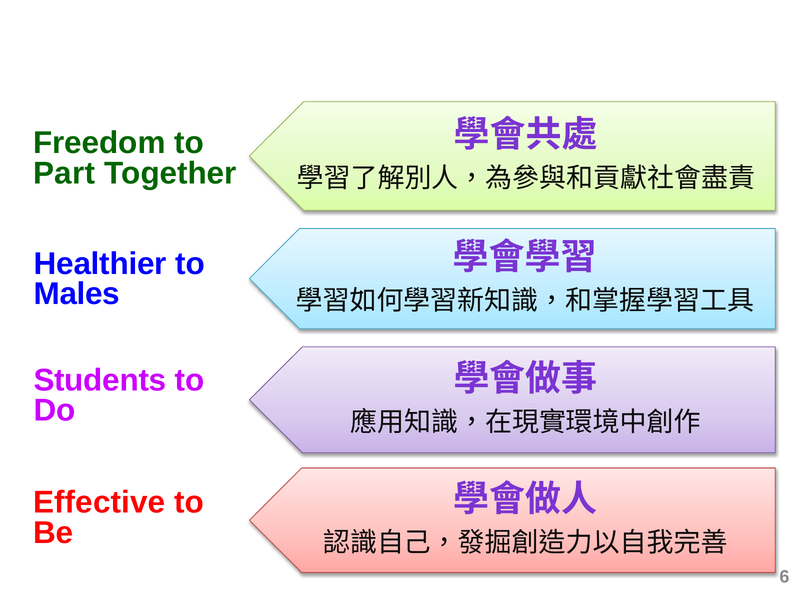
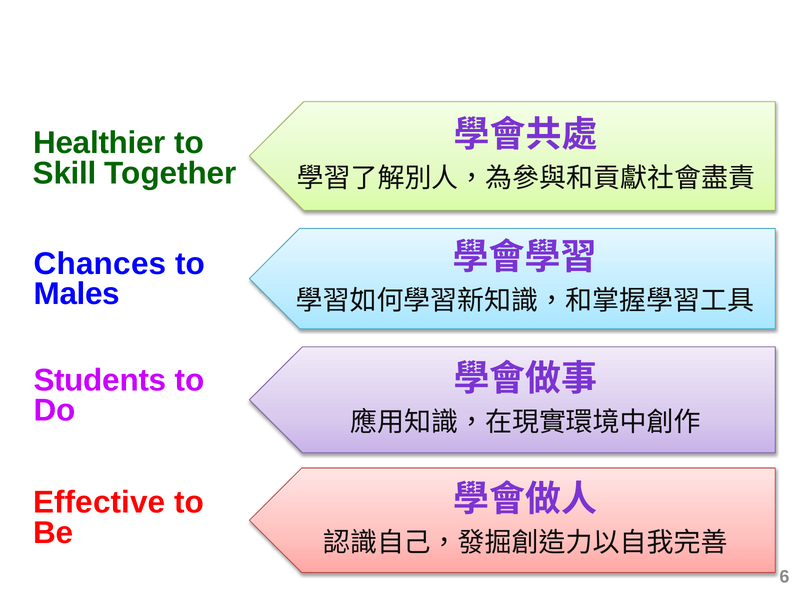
Freedom: Freedom -> Healthier
Part: Part -> Skill
Healthier: Healthier -> Chances
